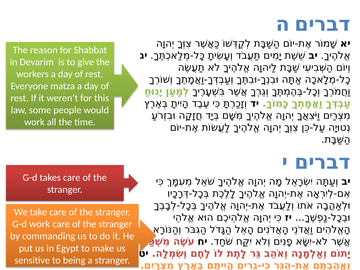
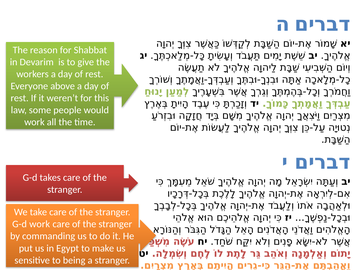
matza: matza -> above
